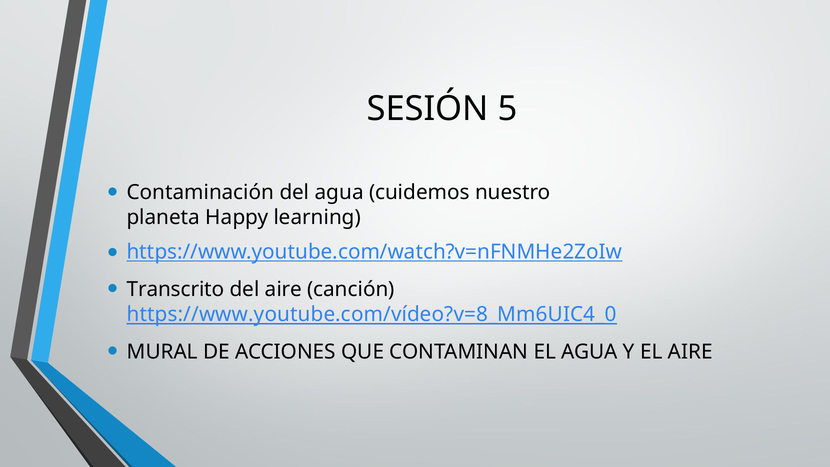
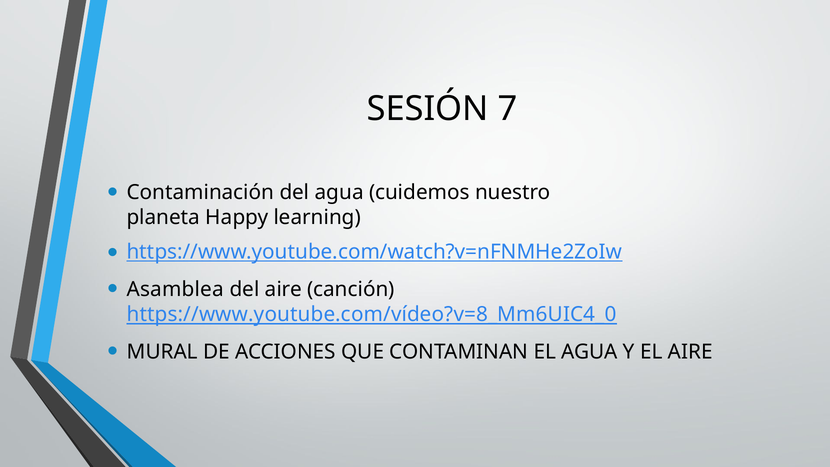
5: 5 -> 7
Transcrito: Transcrito -> Asamblea
